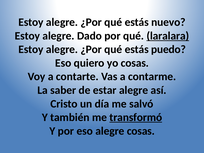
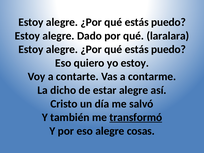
nuevo at (168, 22): nuevo -> puedo
laralara underline: present -> none
yo cosas: cosas -> estoy
saber: saber -> dicho
